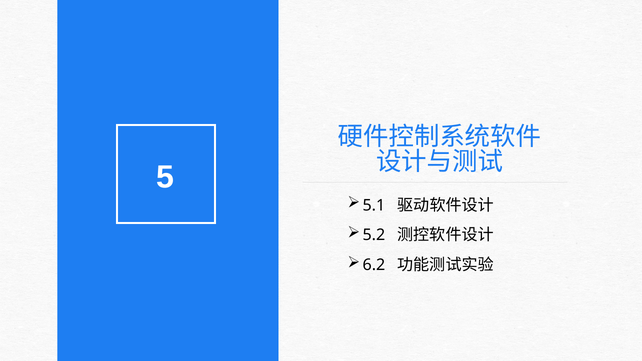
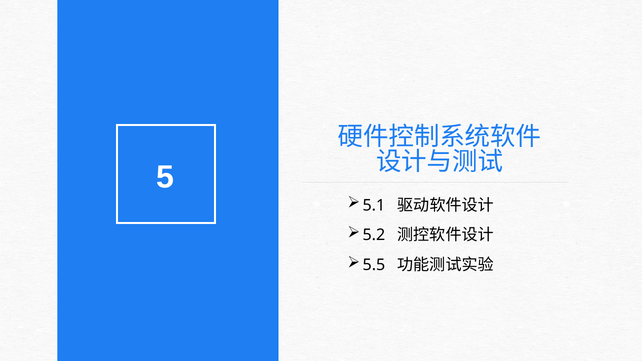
6.2: 6.2 -> 5.5
